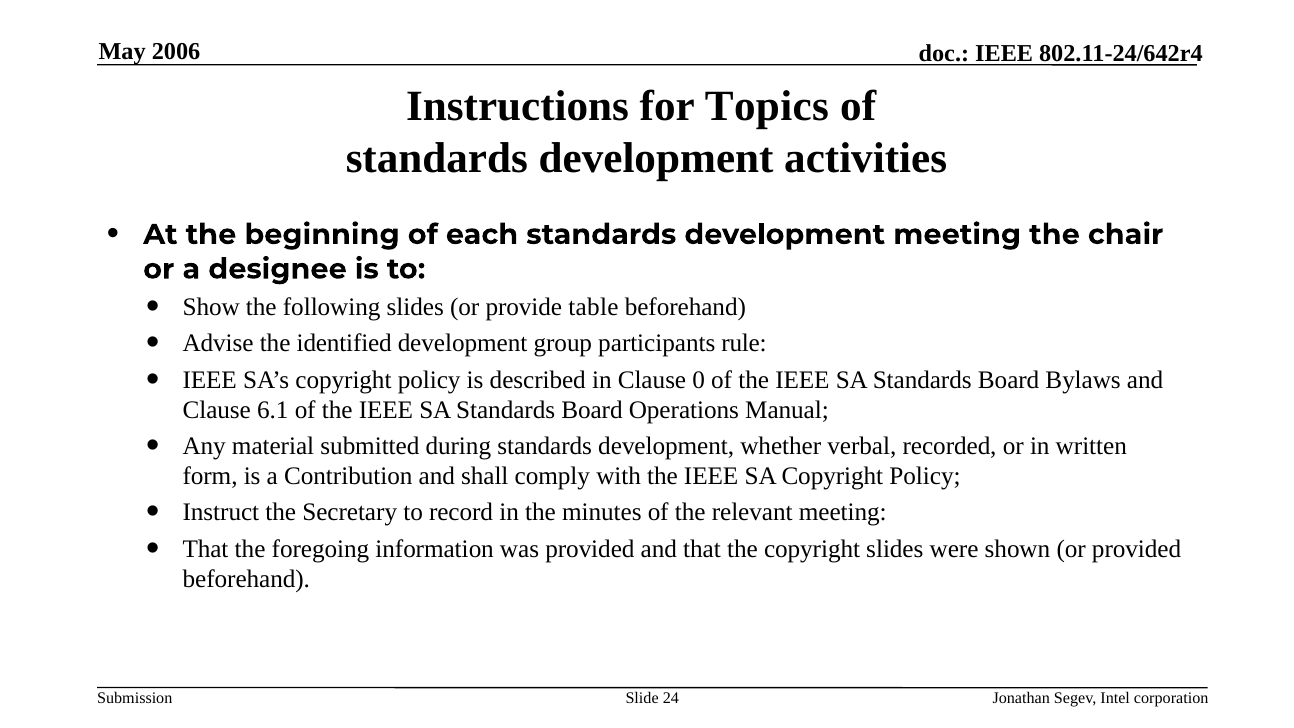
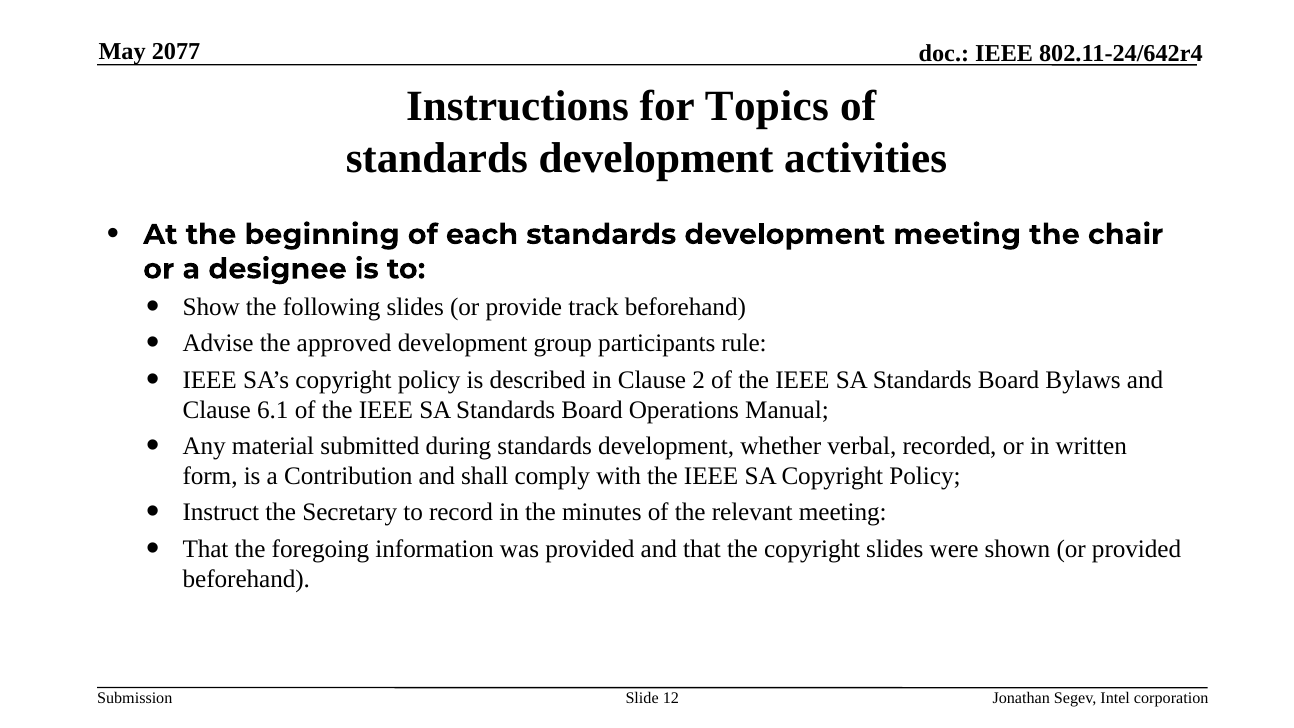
2006: 2006 -> 2077
table: table -> track
identified: identified -> approved
0: 0 -> 2
24: 24 -> 12
